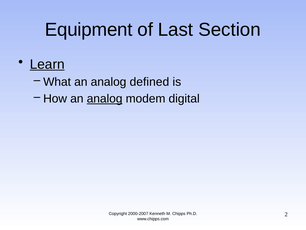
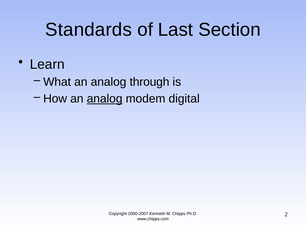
Equipment: Equipment -> Standards
Learn underline: present -> none
defined: defined -> through
